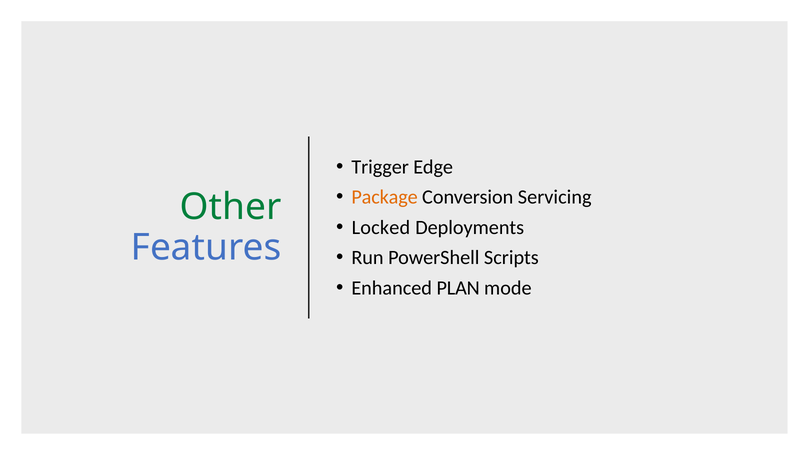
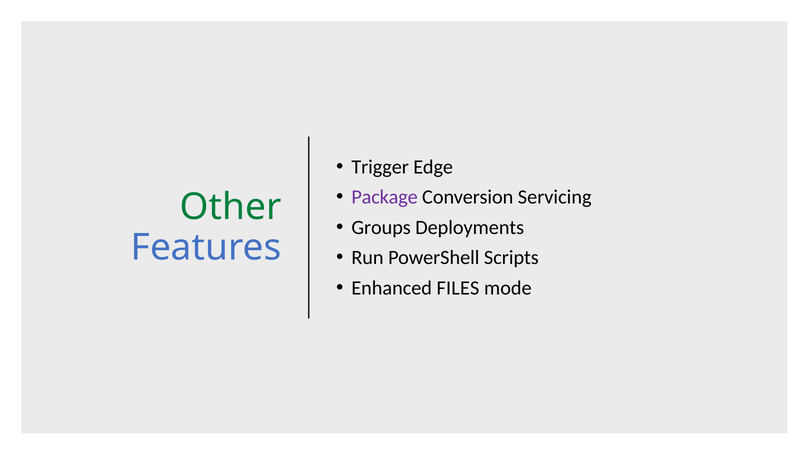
Package colour: orange -> purple
Locked: Locked -> Groups
PLAN: PLAN -> FILES
